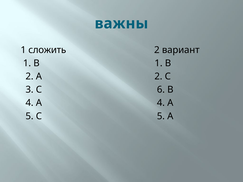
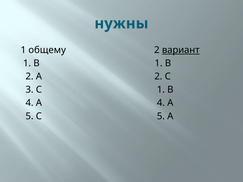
важны: важны -> нужны
сложить: сложить -> общему
вариант underline: none -> present
С 6: 6 -> 1
